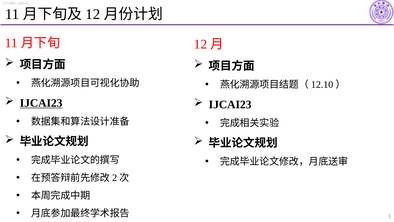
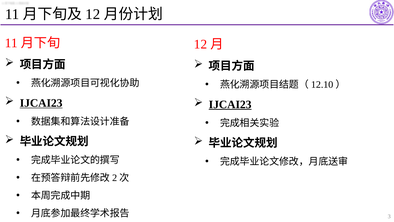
IJCAI23 at (230, 104) underline: none -> present
